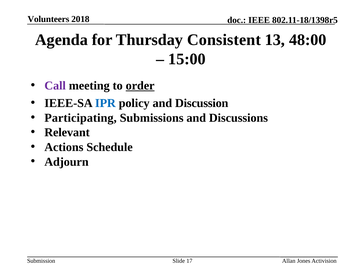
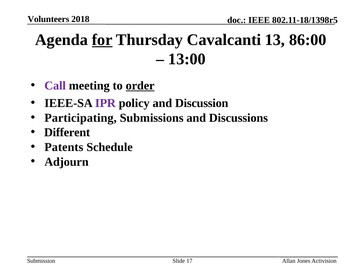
for underline: none -> present
Consistent: Consistent -> Cavalcanti
48:00: 48:00 -> 86:00
15:00: 15:00 -> 13:00
IPR colour: blue -> purple
Relevant: Relevant -> Different
Actions: Actions -> Patents
